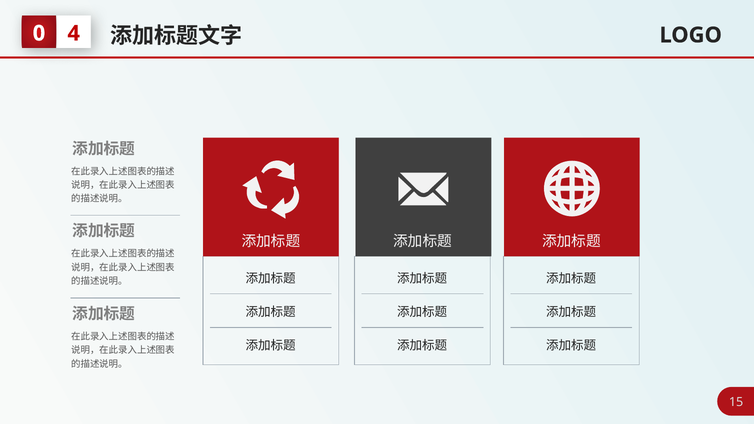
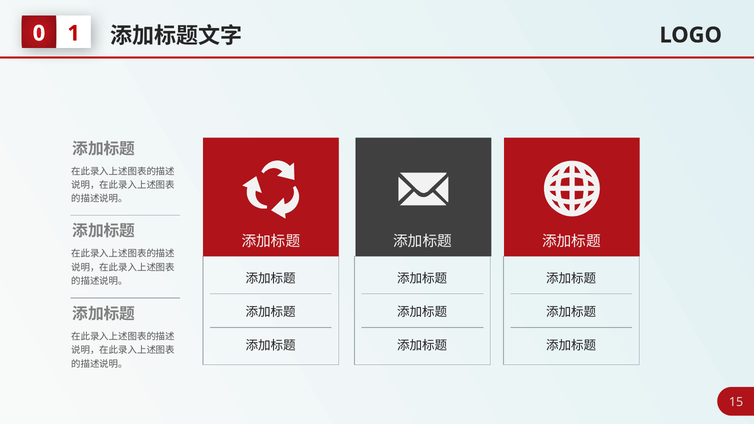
4: 4 -> 1
